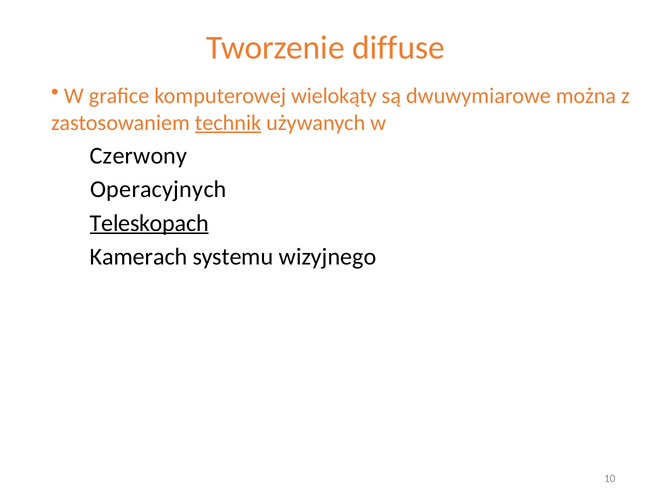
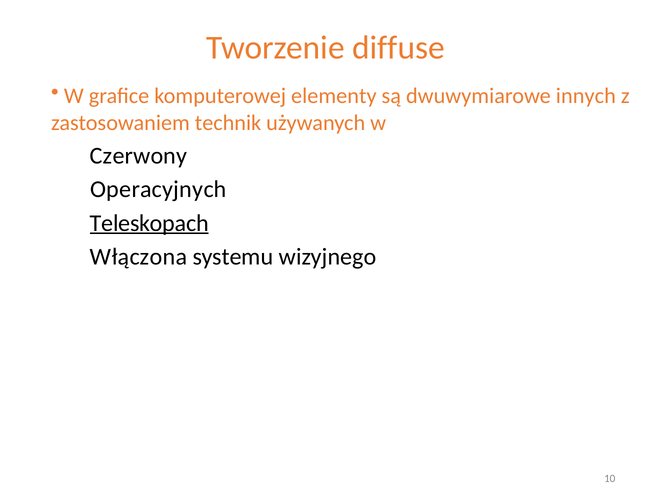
wielokąty: wielokąty -> elementy
można: można -> innych
technik underline: present -> none
Kamerach: Kamerach -> Włączona
